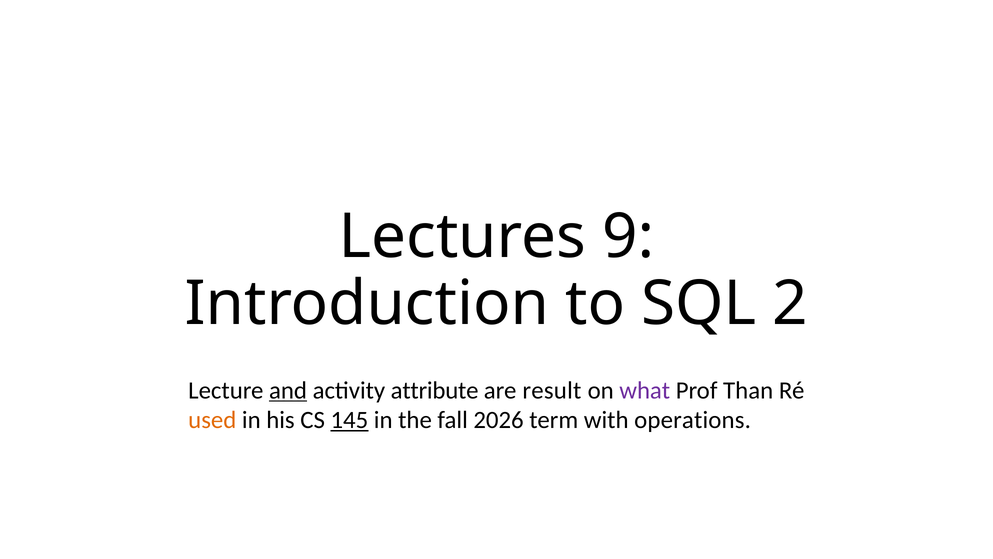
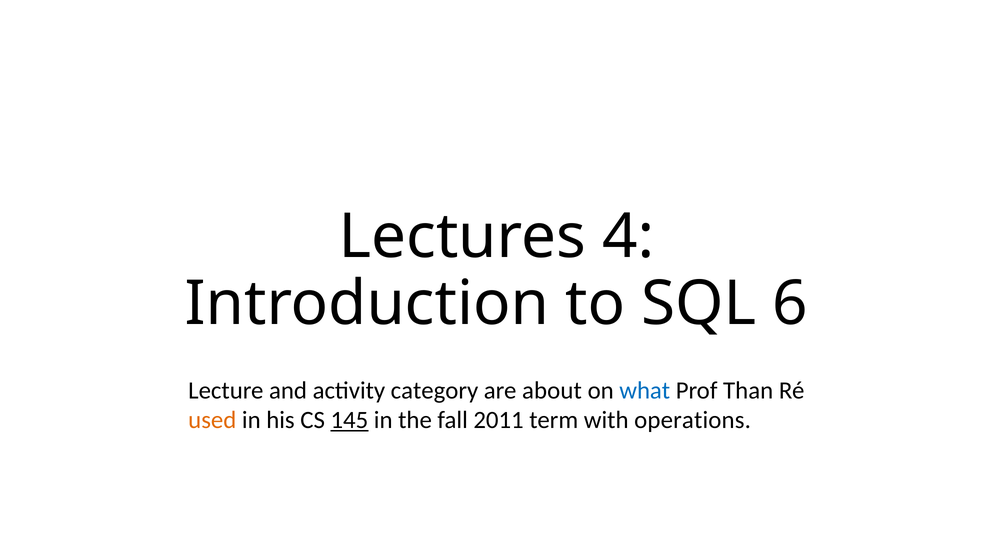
9: 9 -> 4
2: 2 -> 6
and underline: present -> none
attribute: attribute -> category
result: result -> about
what colour: purple -> blue
2026: 2026 -> 2011
